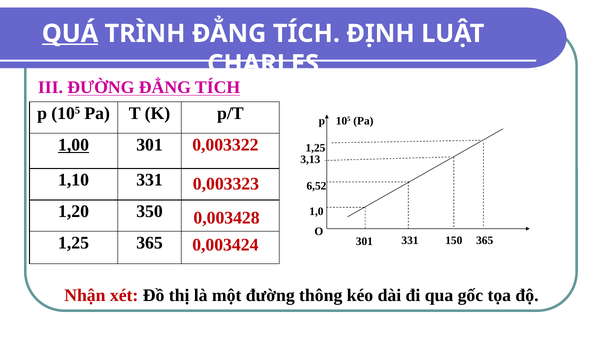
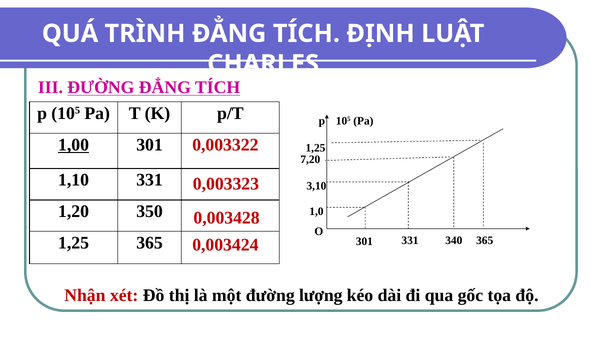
QUÁ underline: present -> none
3,13: 3,13 -> 7,20
6,52: 6,52 -> 3,10
150: 150 -> 340
thông: thông -> lượng
